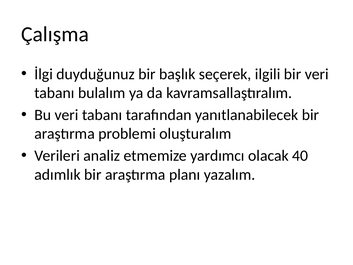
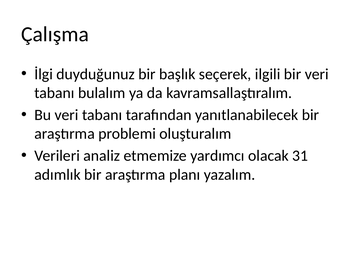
40: 40 -> 31
